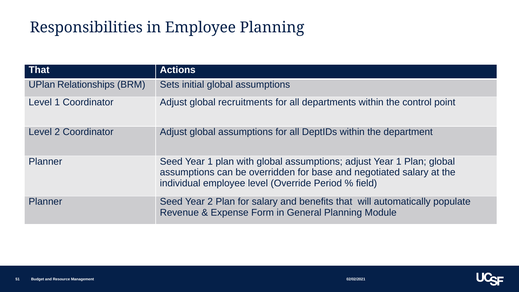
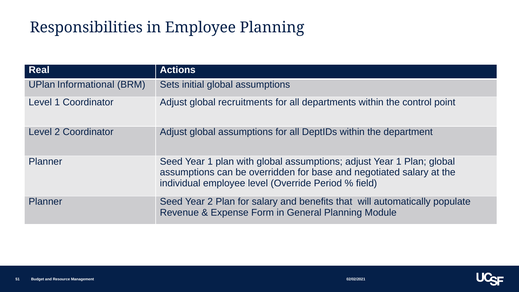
That at (39, 70): That -> Real
Relationships: Relationships -> Informational
